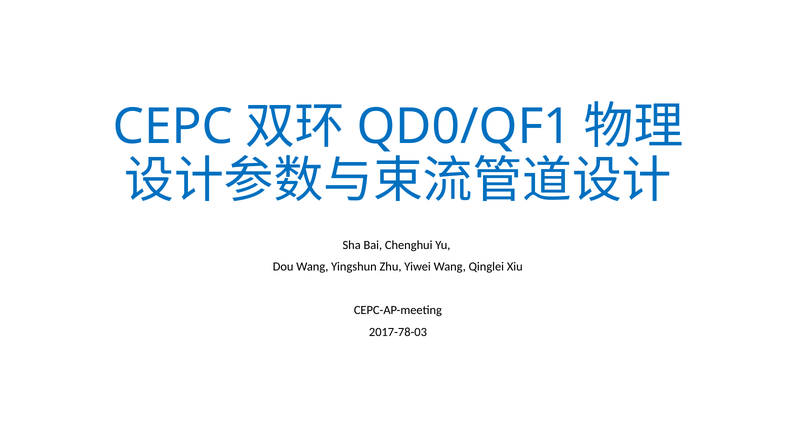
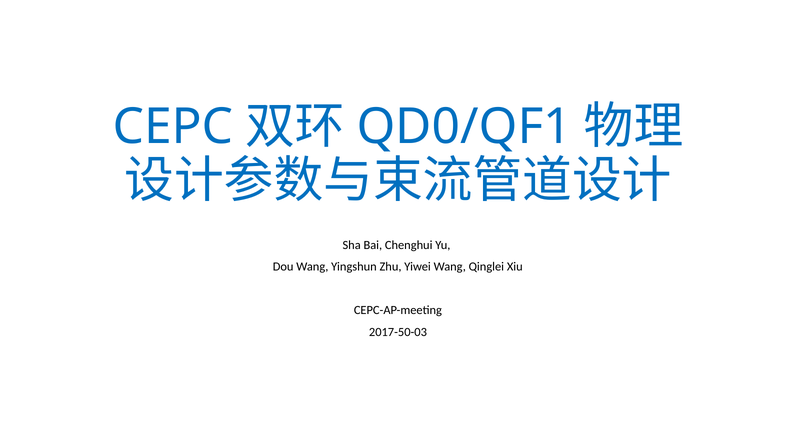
2017-78-03: 2017-78-03 -> 2017-50-03
